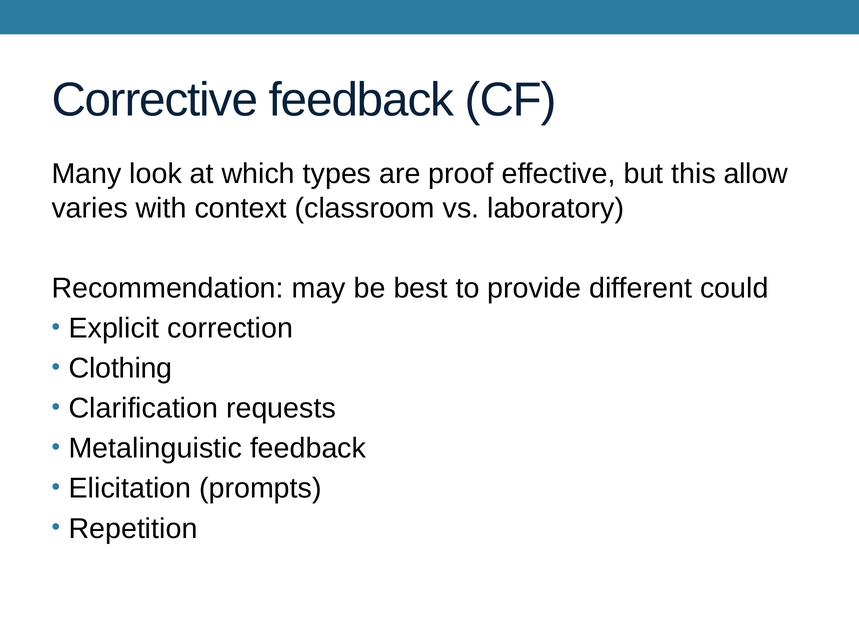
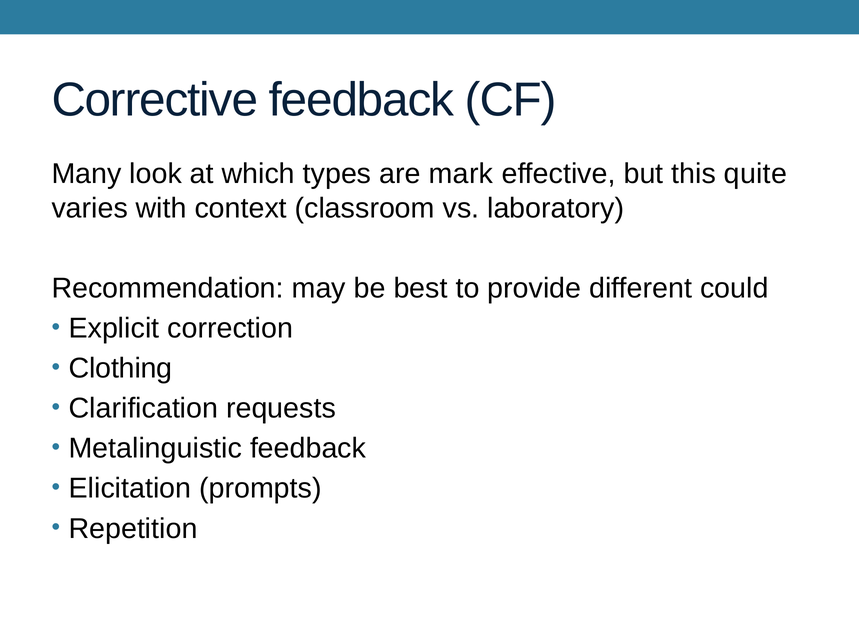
proof: proof -> mark
allow: allow -> quite
